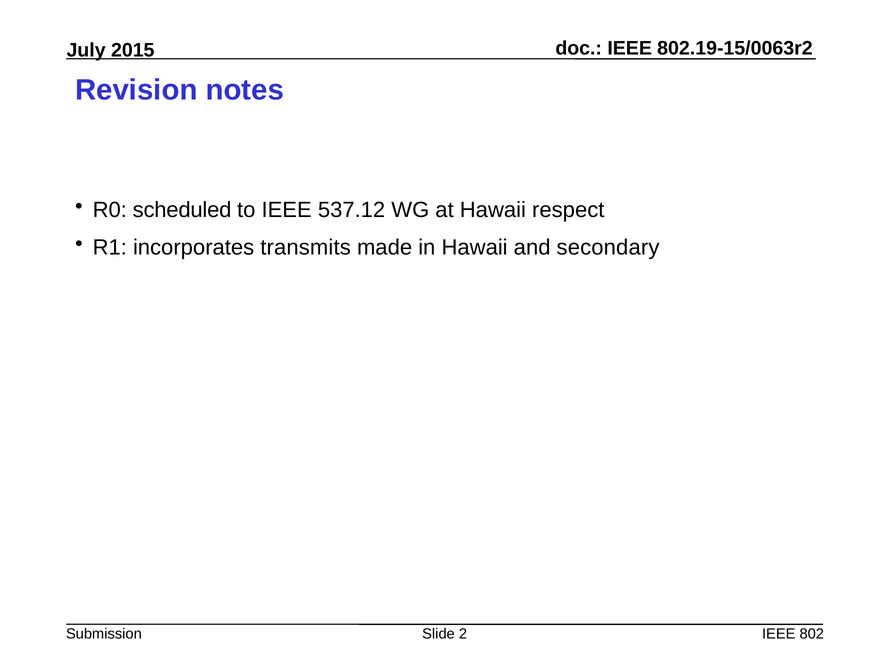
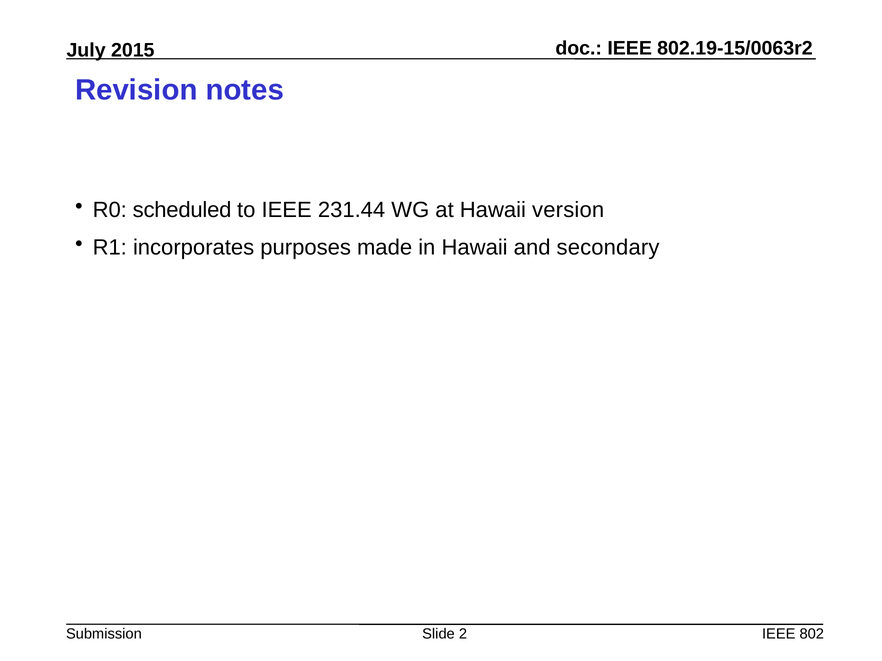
537.12: 537.12 -> 231.44
respect: respect -> version
transmits: transmits -> purposes
